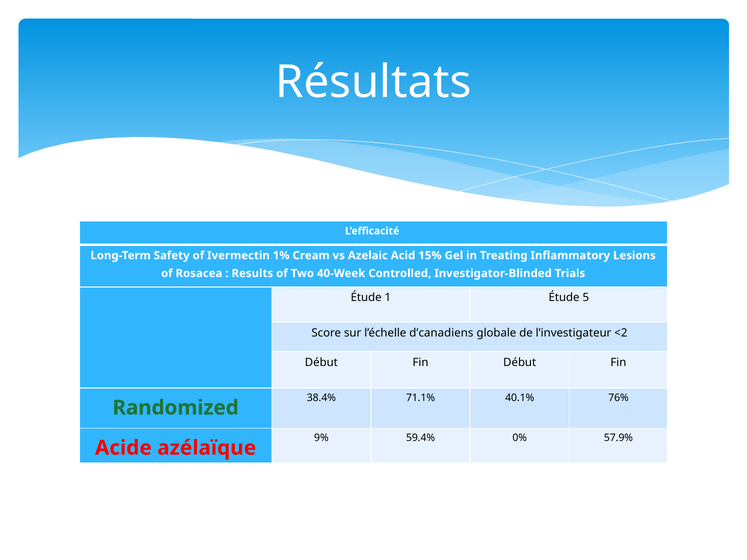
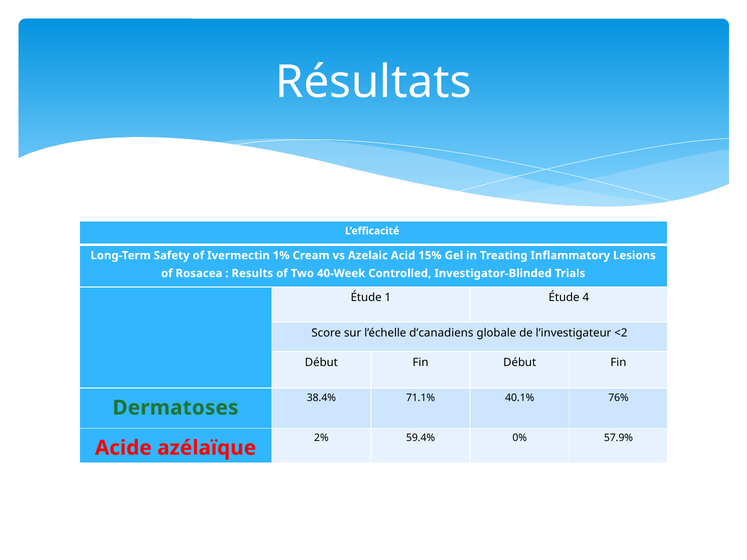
5: 5 -> 4
Randomized: Randomized -> Dermatoses
9%: 9% -> 2%
